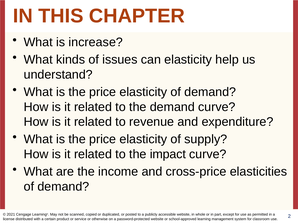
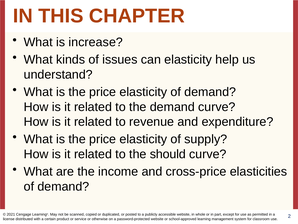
impact: impact -> should
